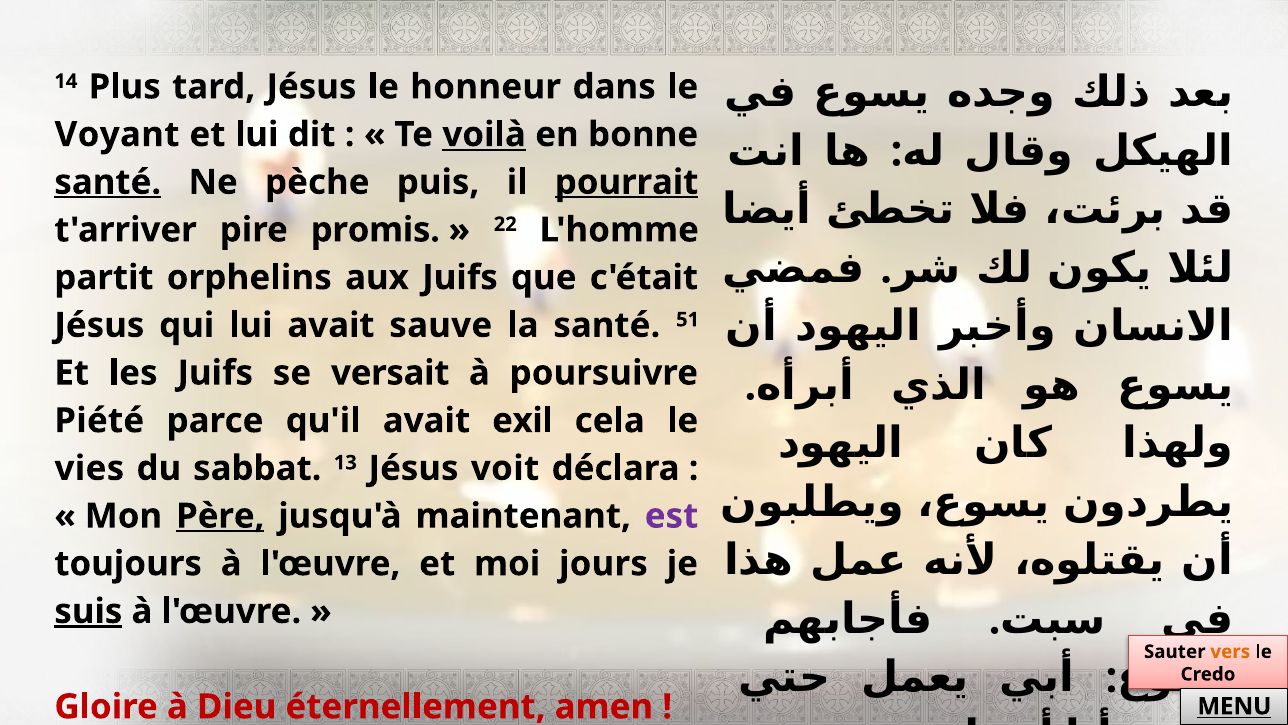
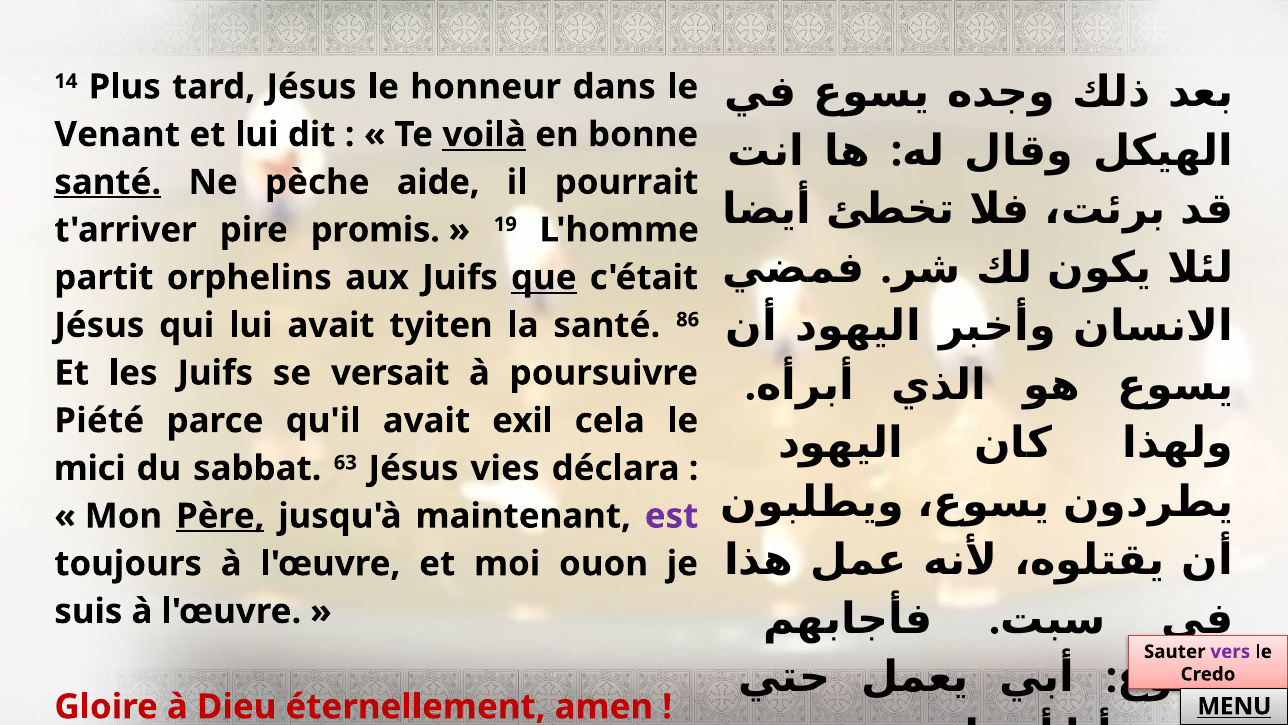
Voyant: Voyant -> Venant
puis: puis -> aide
pourrait underline: present -> none
22: 22 -> 19
que underline: none -> present
sauve: sauve -> tyiten
51: 51 -> 86
vies: vies -> mici
13: 13 -> 63
voit: voit -> vies
jours: jours -> ouon
suis underline: present -> none
vers colour: orange -> purple
